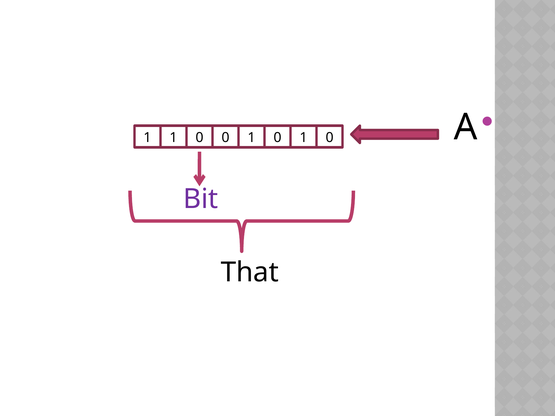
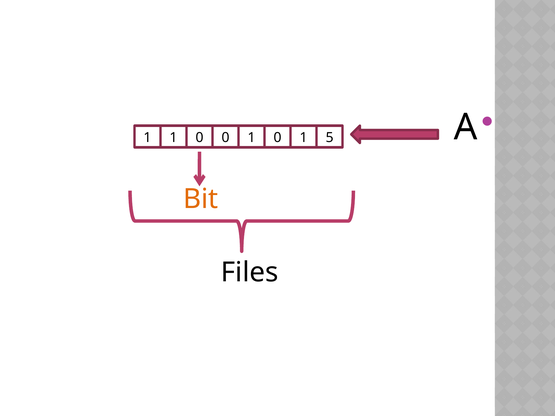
0 at (330, 138): 0 -> 5
Bit colour: purple -> orange
That: That -> Files
